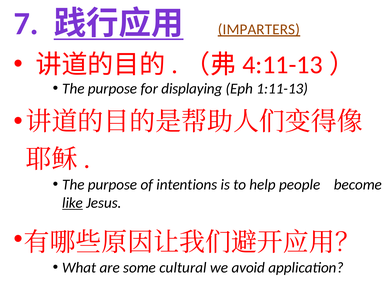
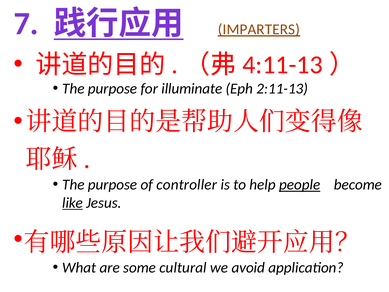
displaying: displaying -> illuminate
1:11-13: 1:11-13 -> 2:11-13
intentions: intentions -> controller
people underline: none -> present
